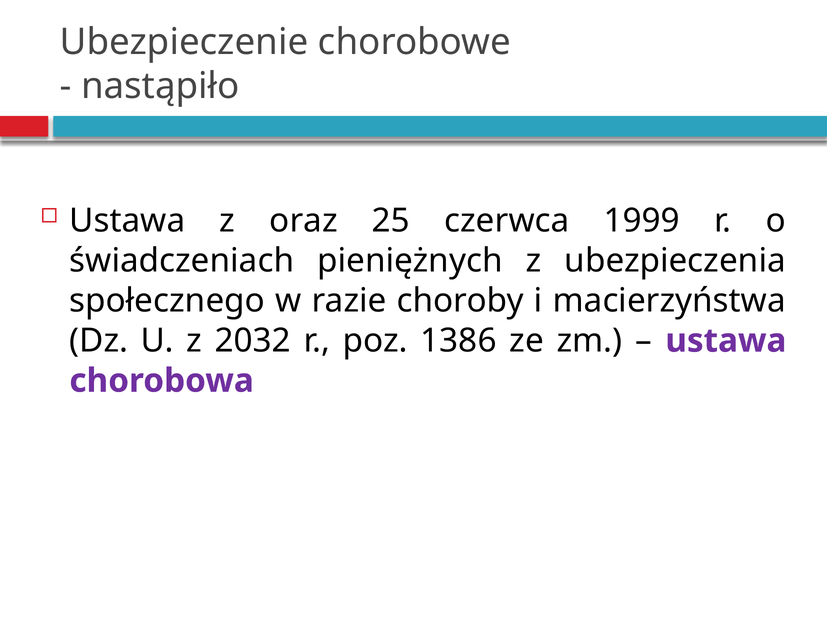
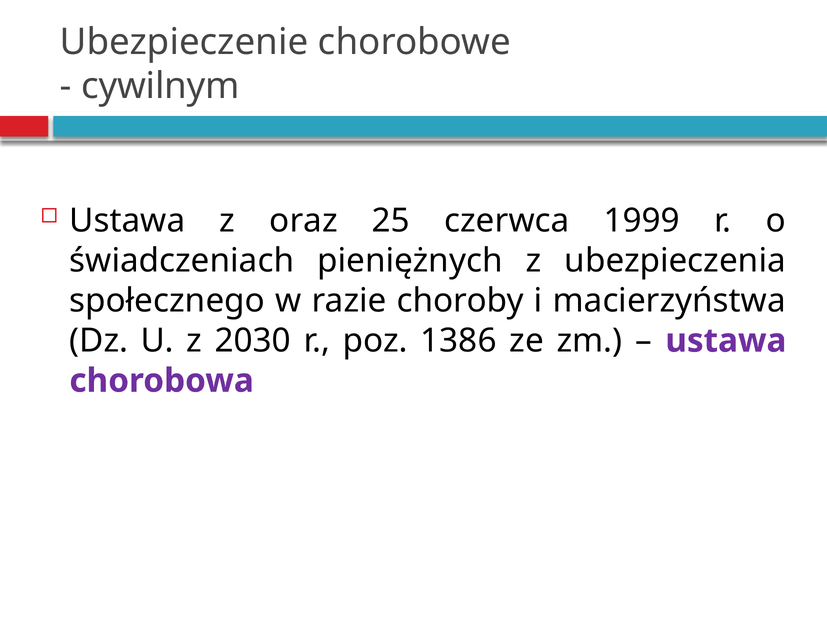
nastąpiło: nastąpiło -> cywilnym
2032: 2032 -> 2030
